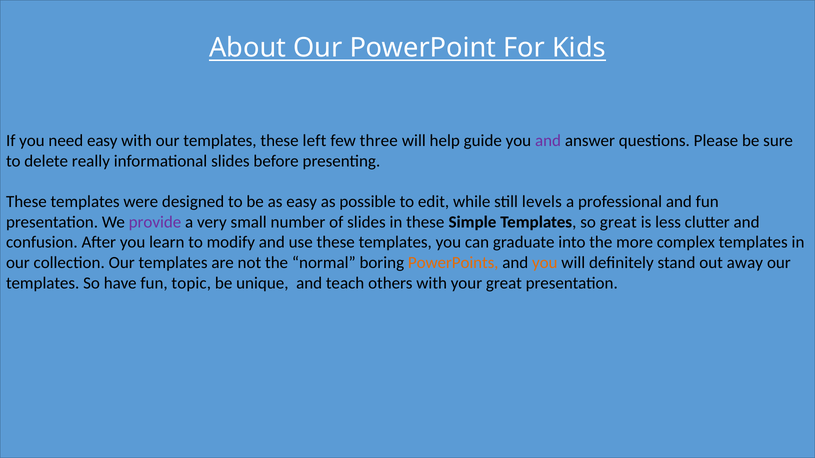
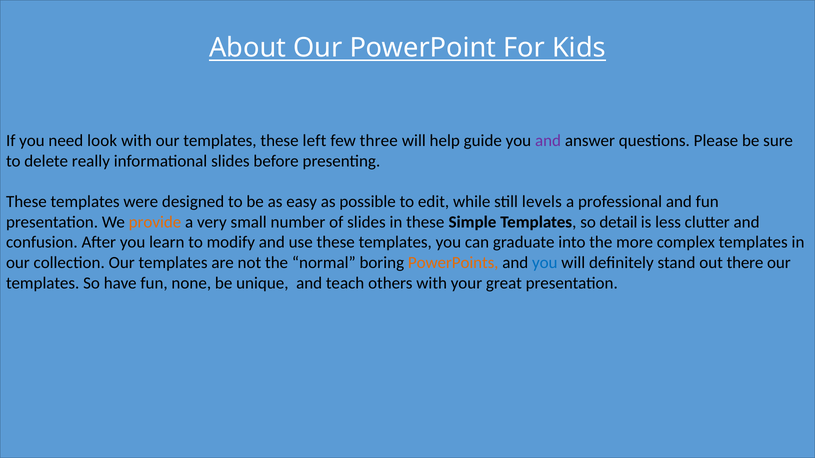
need easy: easy -> look
provide colour: purple -> orange
so great: great -> detail
you at (545, 263) colour: orange -> blue
away: away -> there
topic: topic -> none
